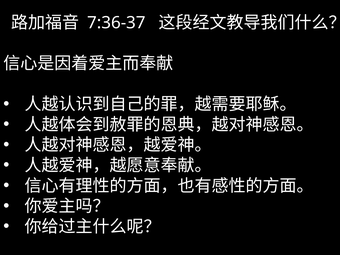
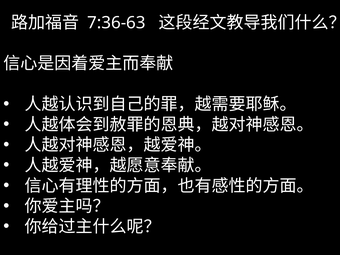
7:36-37: 7:36-37 -> 7:36-63
